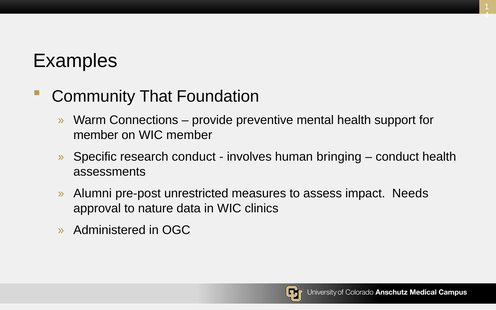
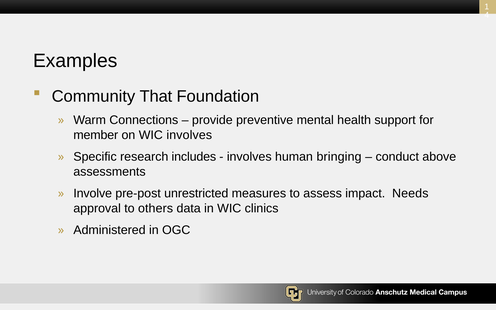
WIC member: member -> involves
research conduct: conduct -> includes
conduct health: health -> above
Alumni: Alumni -> Involve
nature: nature -> others
